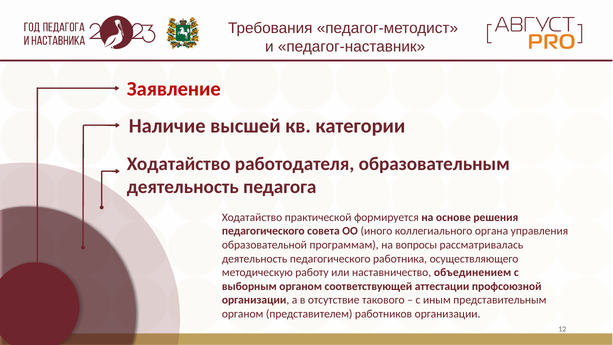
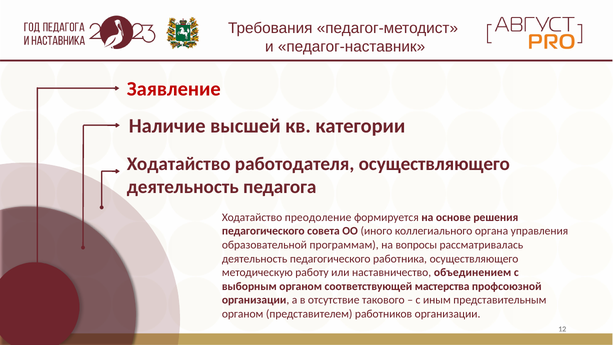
работодателя образовательным: образовательным -> осуществляющего
практической: практической -> преодоление
аттестации: аттестации -> мастерства
